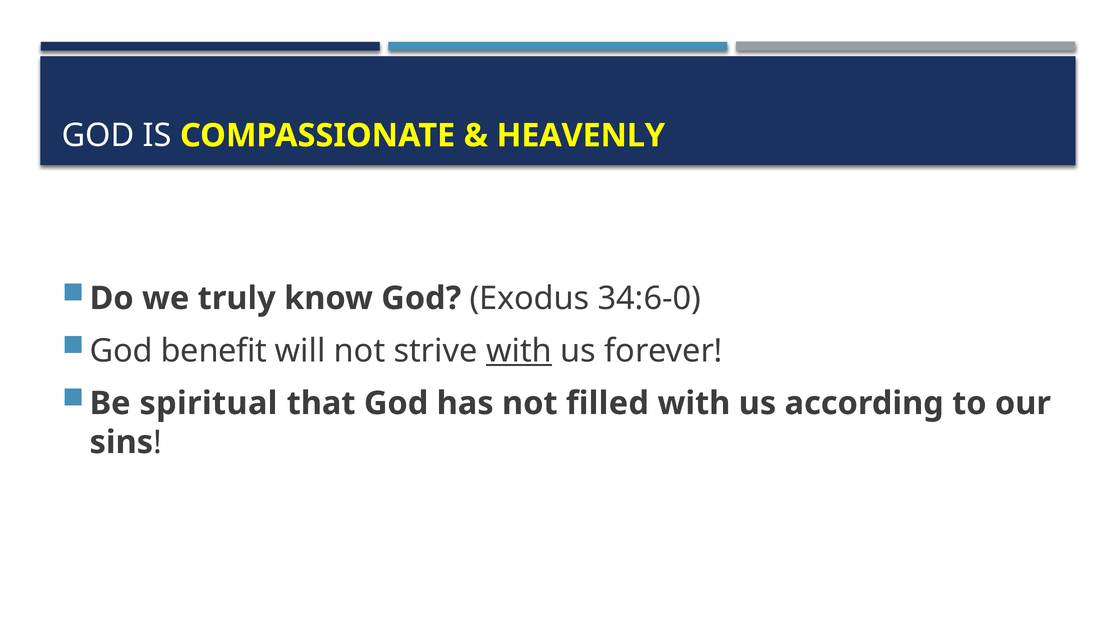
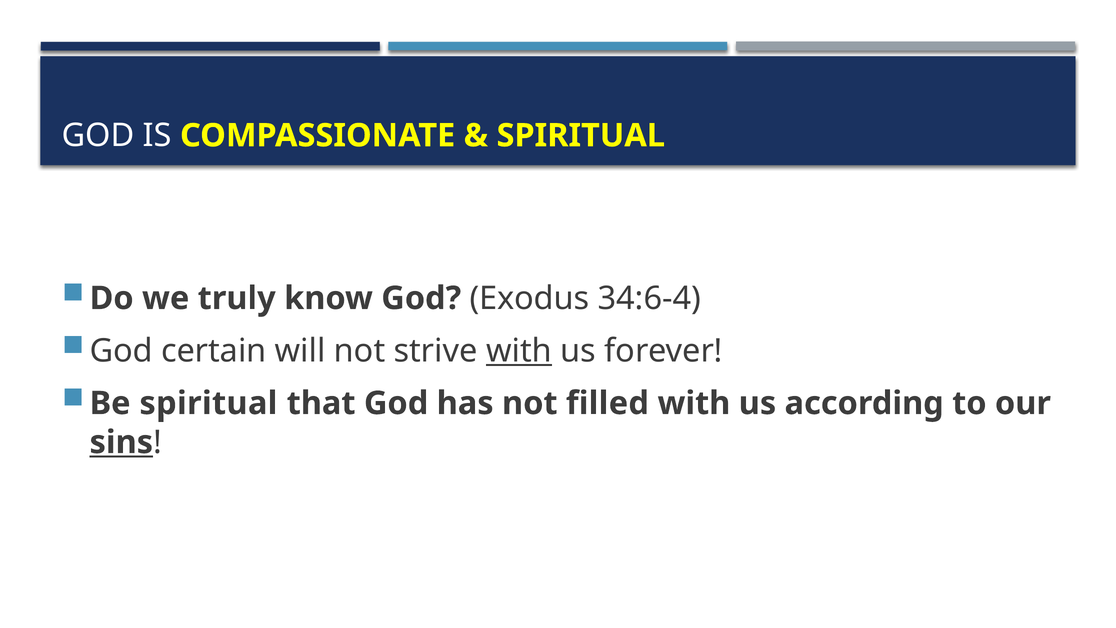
HEAVENLY at (581, 136): HEAVENLY -> SPIRITUAL
34:6-0: 34:6-0 -> 34:6-4
benefit: benefit -> certain
sins underline: none -> present
